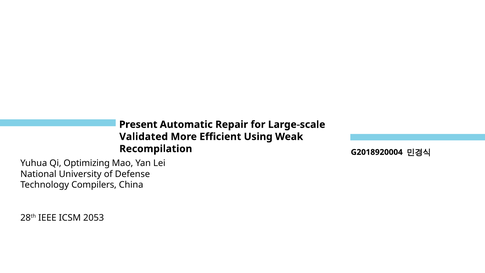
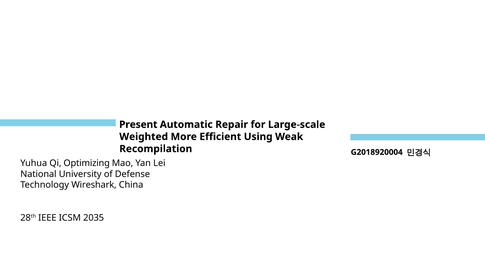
Validated: Validated -> Weighted
Compilers: Compilers -> Wireshark
2053: 2053 -> 2035
